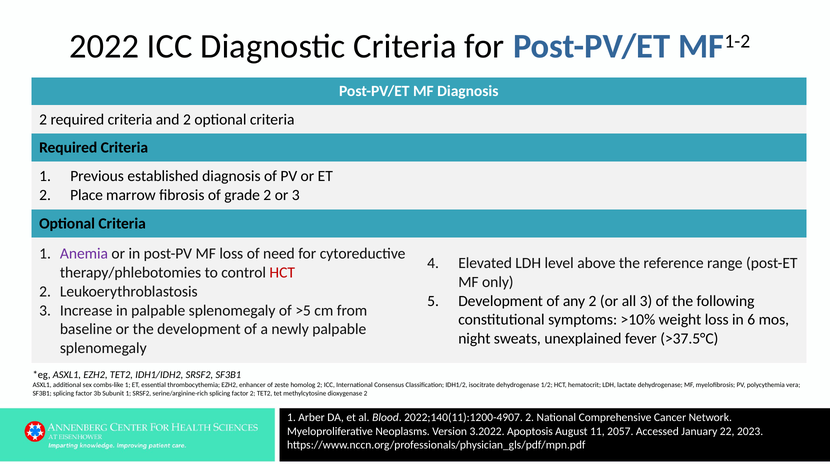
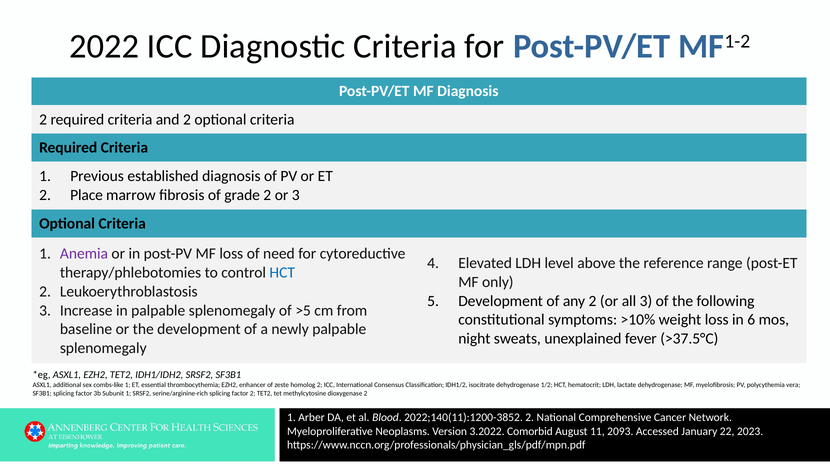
HCT at (282, 272) colour: red -> blue
2022;140(11):1200-4907: 2022;140(11):1200-4907 -> 2022;140(11):1200-3852
Apoptosis: Apoptosis -> Comorbid
2057: 2057 -> 2093
